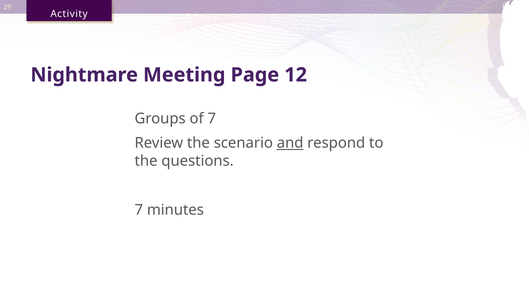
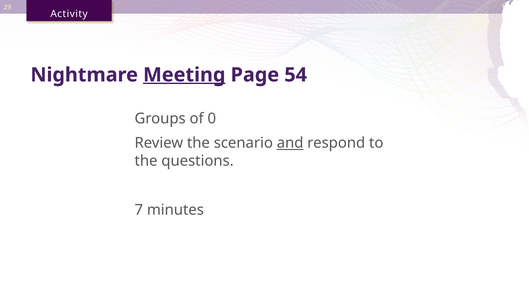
Meeting underline: none -> present
12: 12 -> 54
of 7: 7 -> 0
